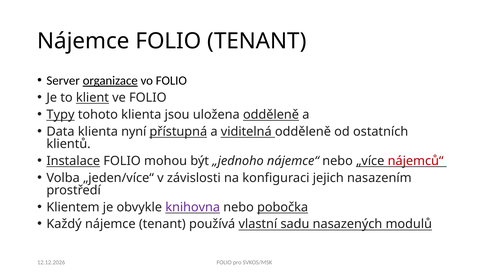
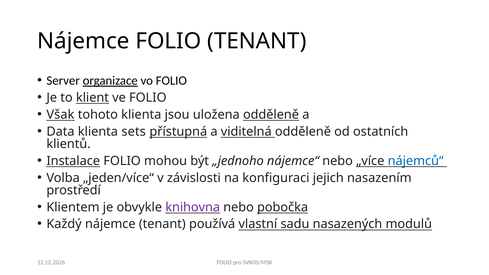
Typy: Typy -> Však
nyní: nyní -> sets
nájemců“ colour: red -> blue
